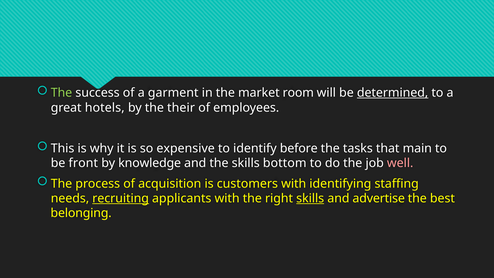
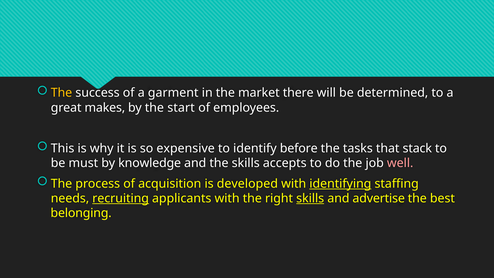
The at (61, 93) colour: light green -> yellow
room: room -> there
determined underline: present -> none
hotels: hotels -> makes
their: their -> start
main: main -> stack
front: front -> must
bottom: bottom -> accepts
customers: customers -> developed
identifying underline: none -> present
